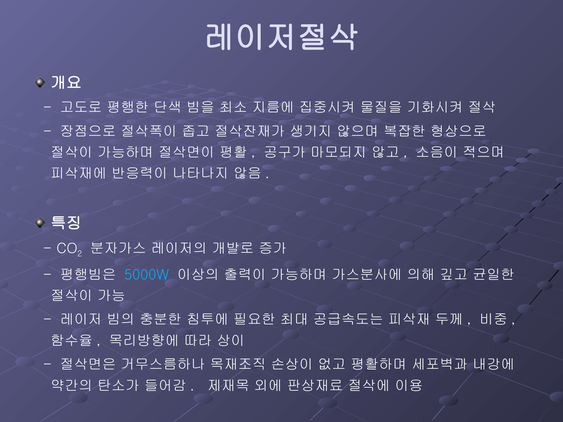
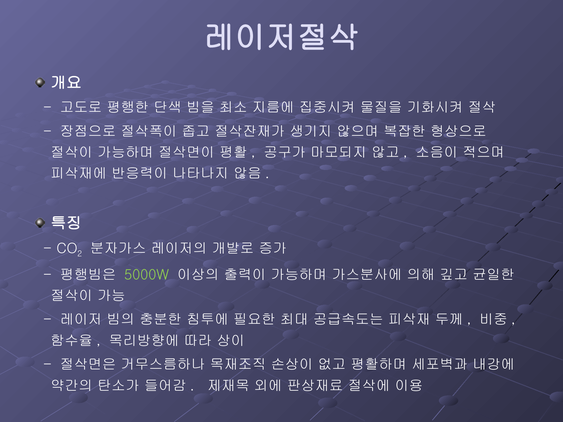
5000W colour: light blue -> light green
